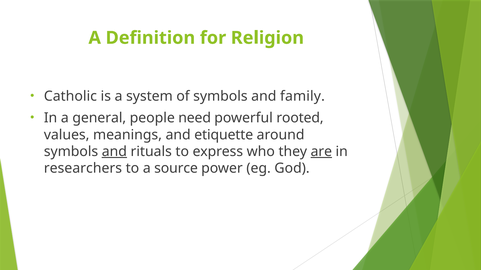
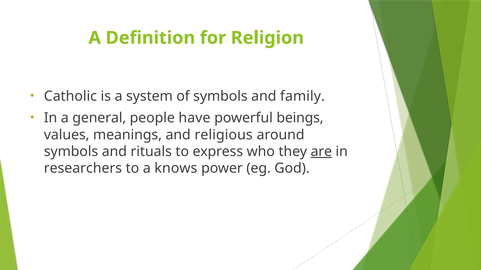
need: need -> have
rooted: rooted -> beings
etiquette: etiquette -> religious
and at (114, 152) underline: present -> none
source: source -> knows
